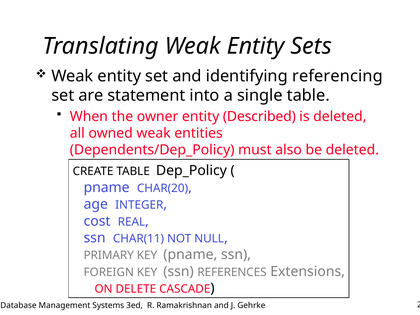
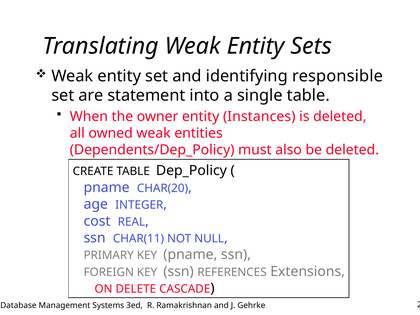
referencing: referencing -> responsible
Described: Described -> Instances
